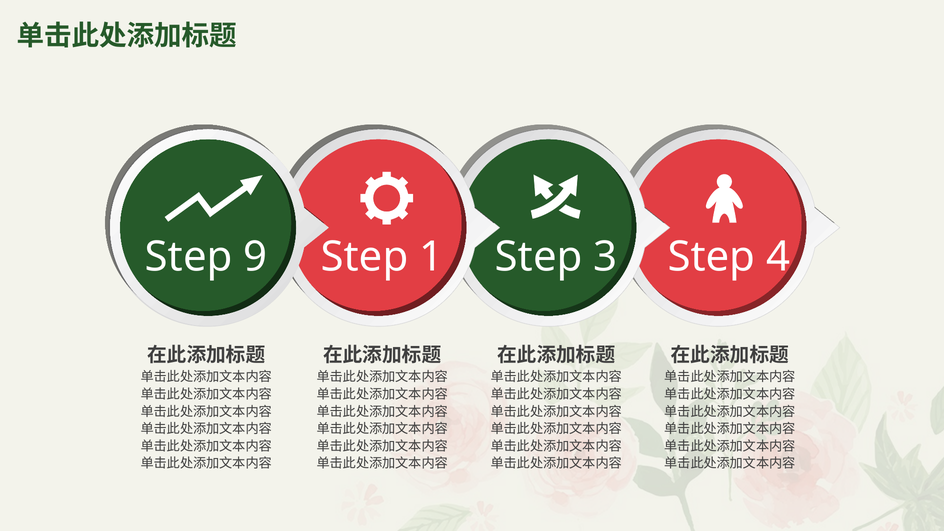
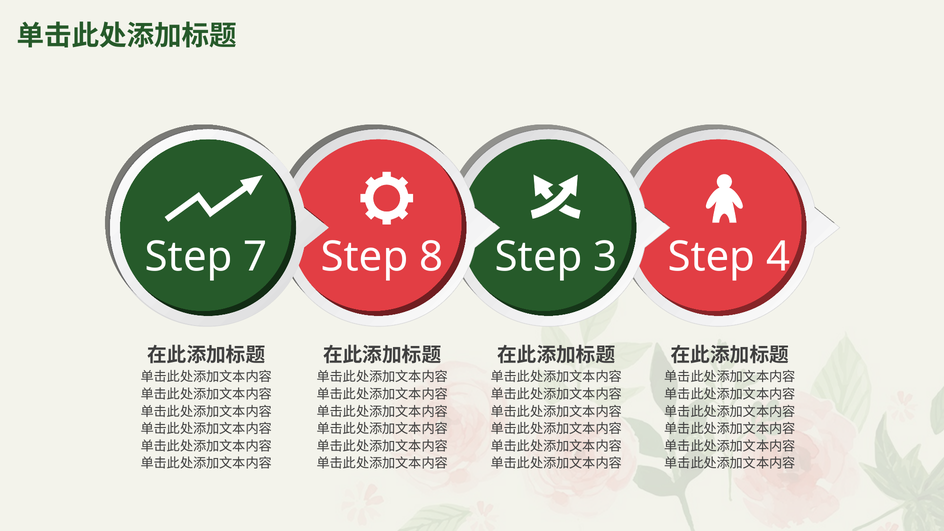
9: 9 -> 7
1: 1 -> 8
